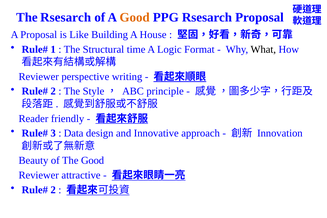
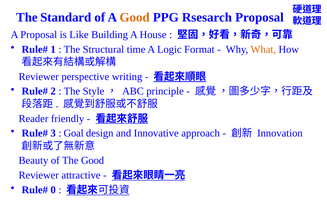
The Rsesarch: Rsesarch -> Standard
What colour: black -> orange
Data: Data -> Goal
2 at (53, 190): 2 -> 0
